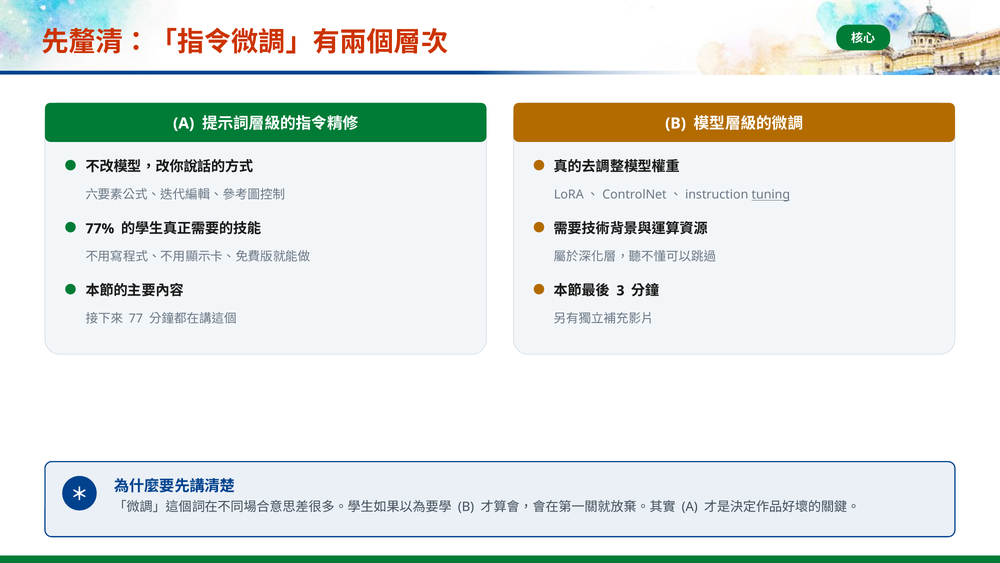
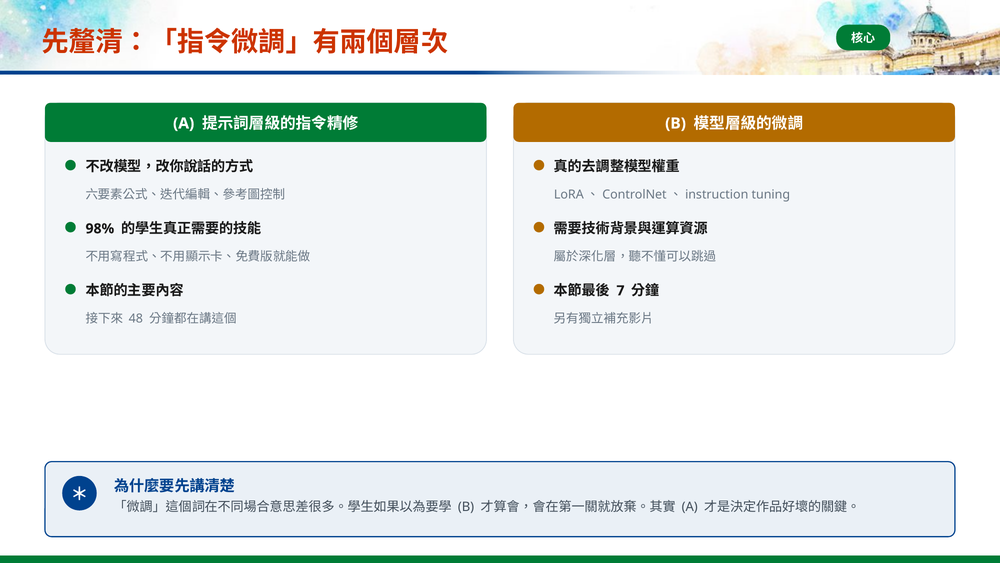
tuning underline: present -> none
77%: 77% -> 98%
3: 3 -> 7
77: 77 -> 48
